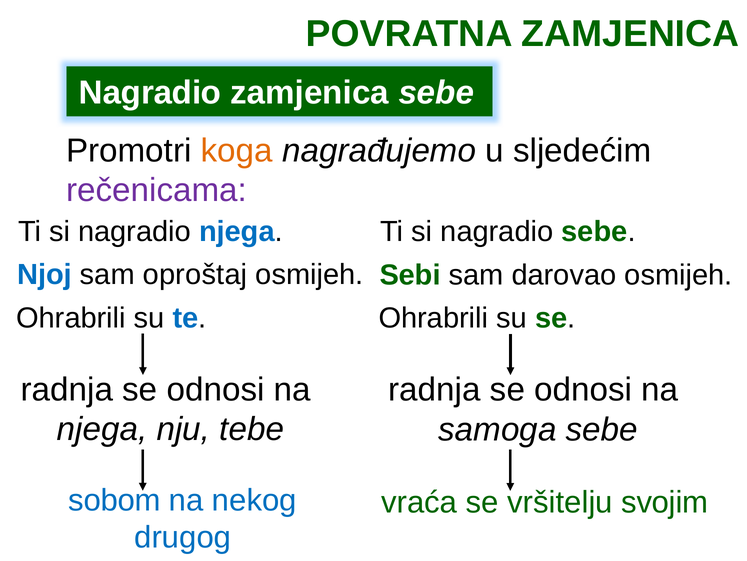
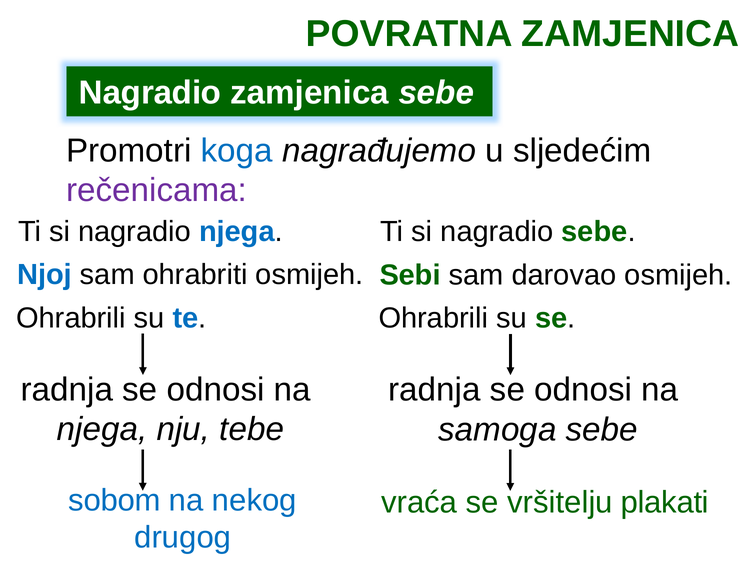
koga colour: orange -> blue
oproštaj: oproštaj -> ohrabriti
svojim: svojim -> plakati
